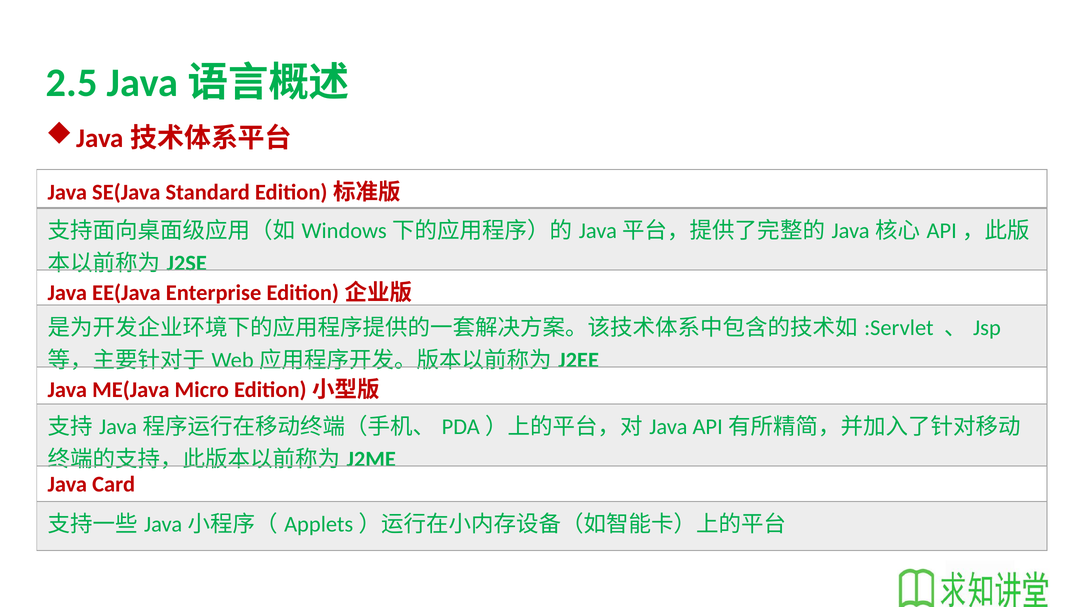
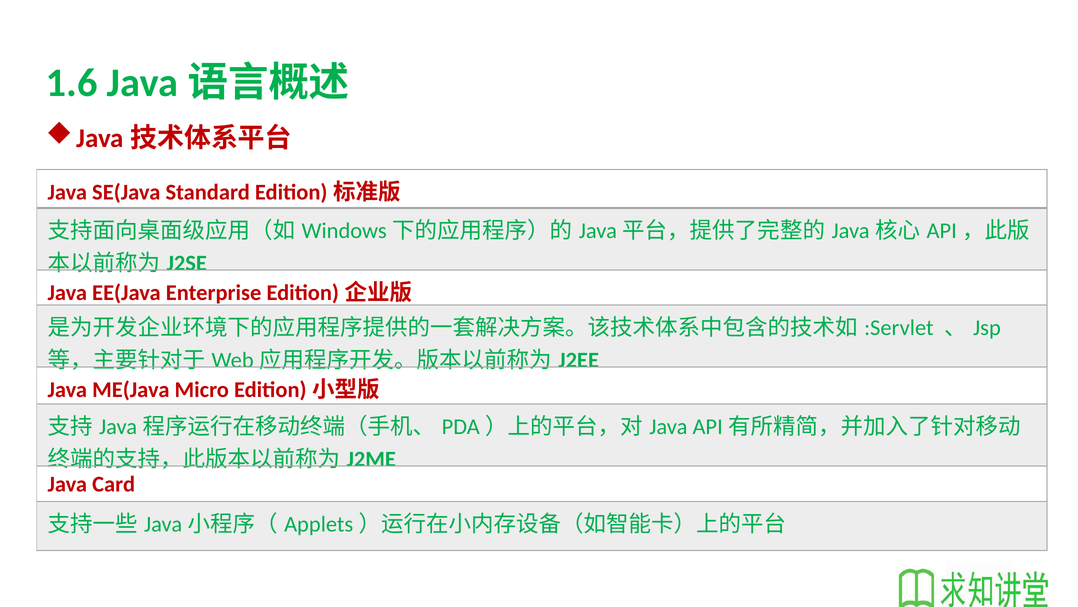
2.5: 2.5 -> 1.6
